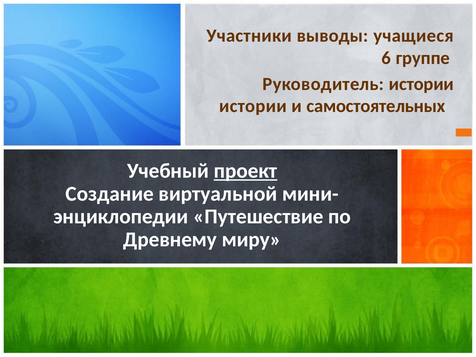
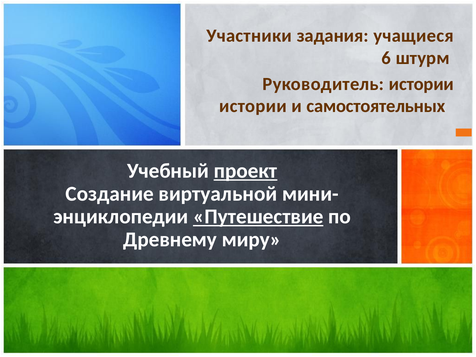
выводы: выводы -> задания
группе: группе -> штурм
Путешествие underline: none -> present
